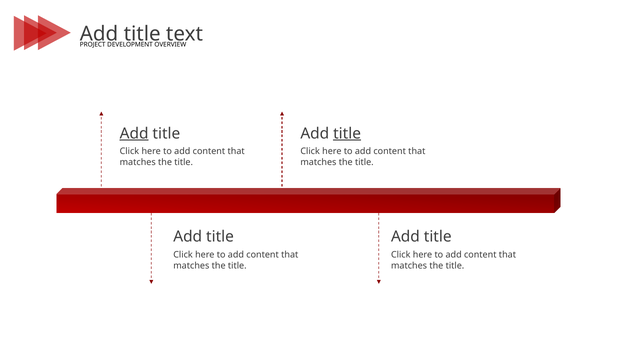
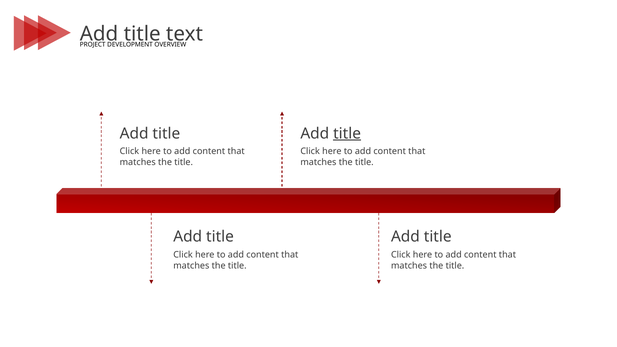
Add at (134, 133) underline: present -> none
